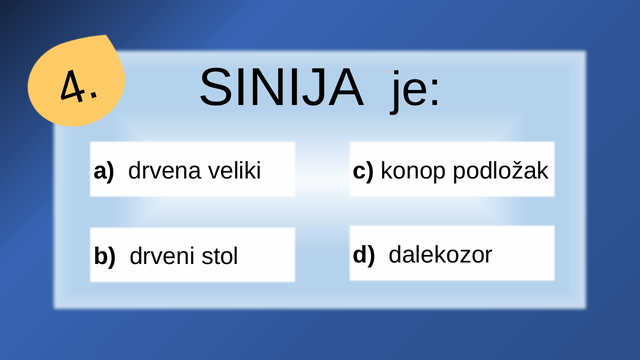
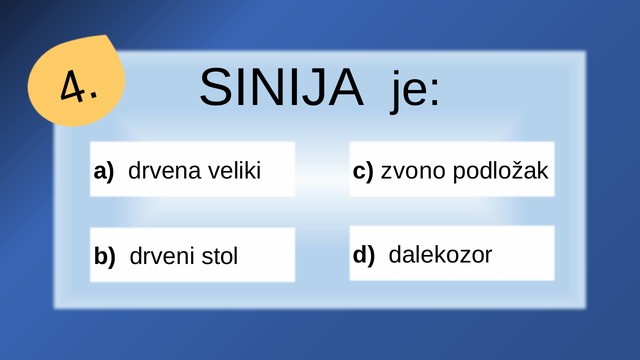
konop: konop -> zvono
